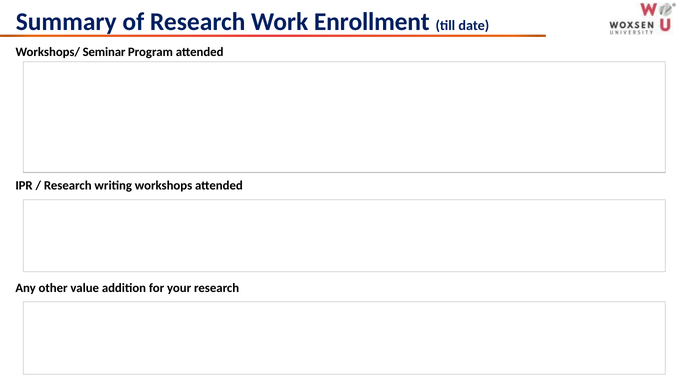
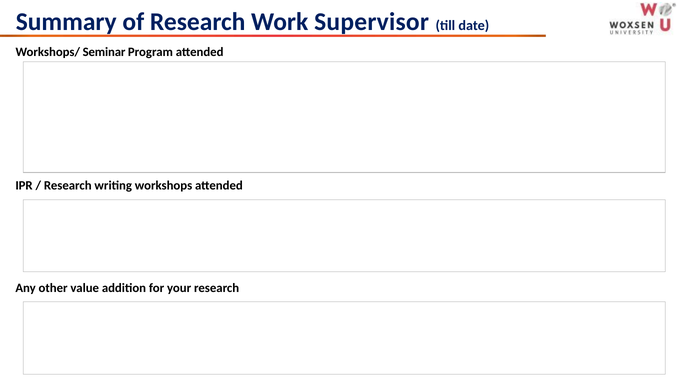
Enrollment: Enrollment -> Supervisor
